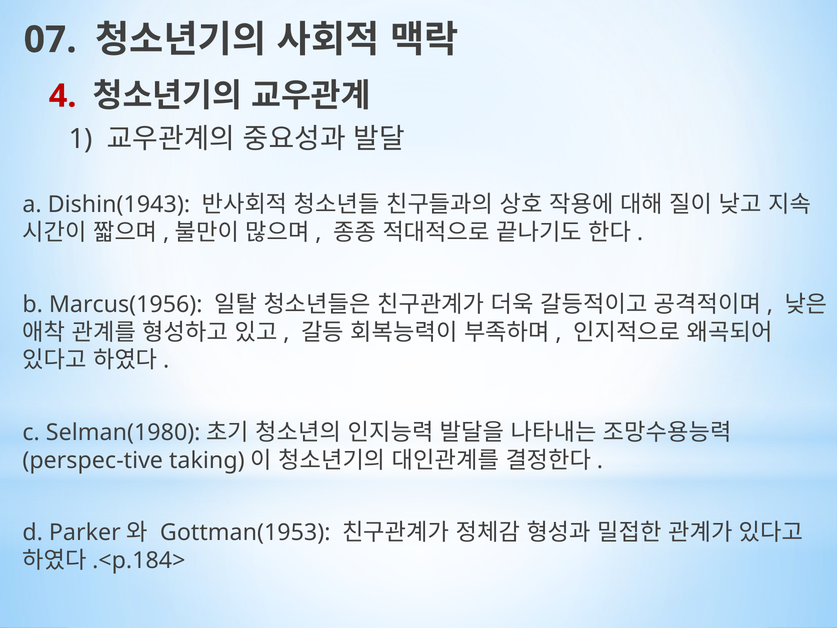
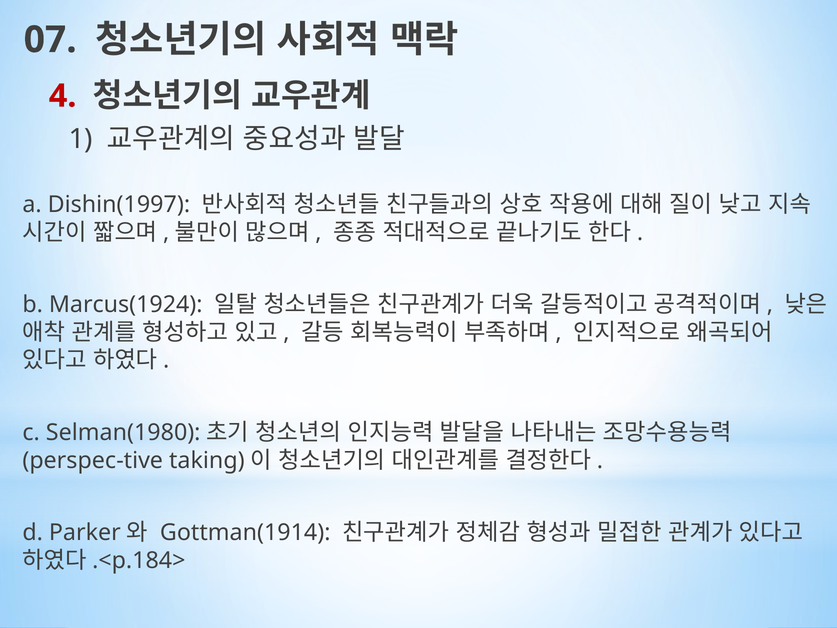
Dishin(1943: Dishin(1943 -> Dishin(1997
Marcus(1956: Marcus(1956 -> Marcus(1924
Gottman(1953: Gottman(1953 -> Gottman(1914
